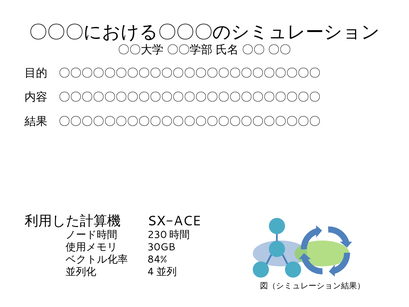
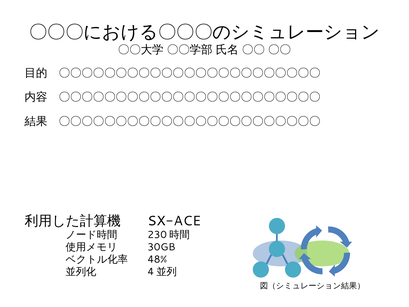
84%: 84% -> 48%
